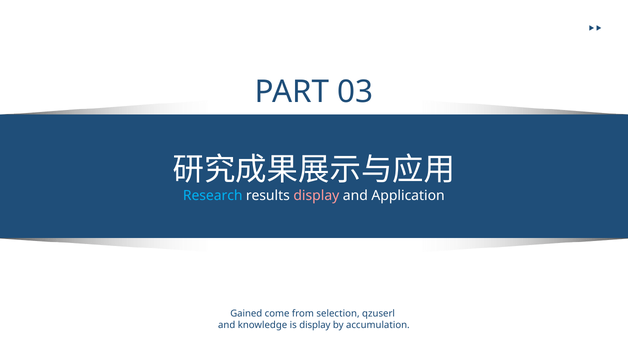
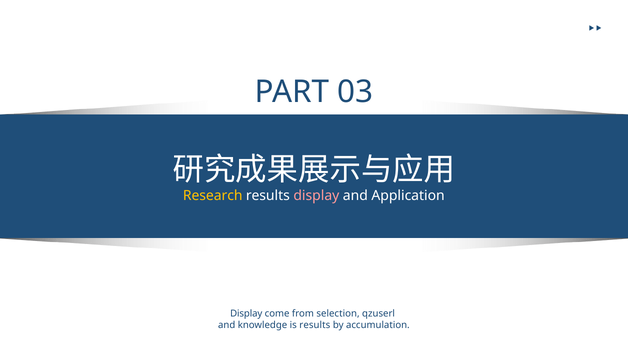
Research colour: light blue -> yellow
Gained at (246, 314): Gained -> Display
is display: display -> results
